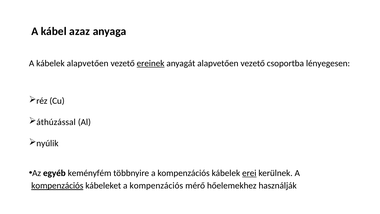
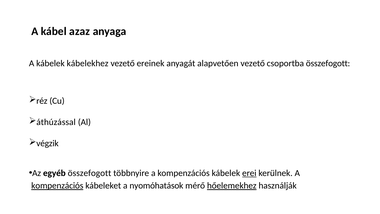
kábelek alapvetően: alapvetően -> kábelekhez
ereinek underline: present -> none
csoportba lényegesen: lényegesen -> összefogott
nyúlik: nyúlik -> végzik
egyéb keményfém: keményfém -> összefogott
kábeleket a kompenzációs: kompenzációs -> nyomóhatások
hőelemekhez underline: none -> present
